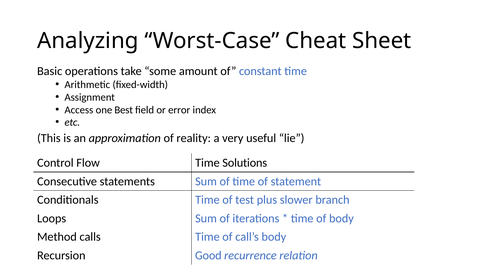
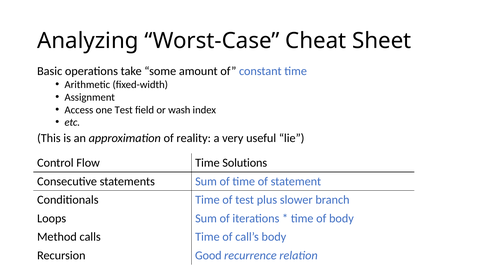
one Best: Best -> Test
error: error -> wash
